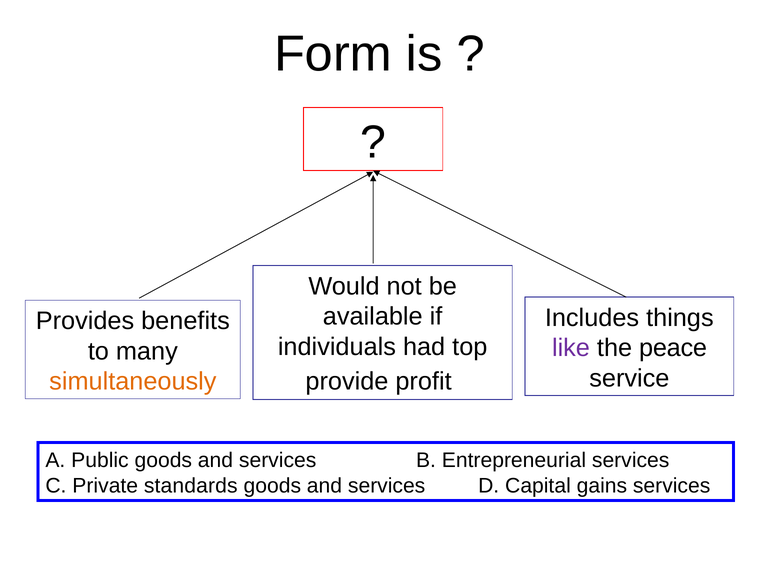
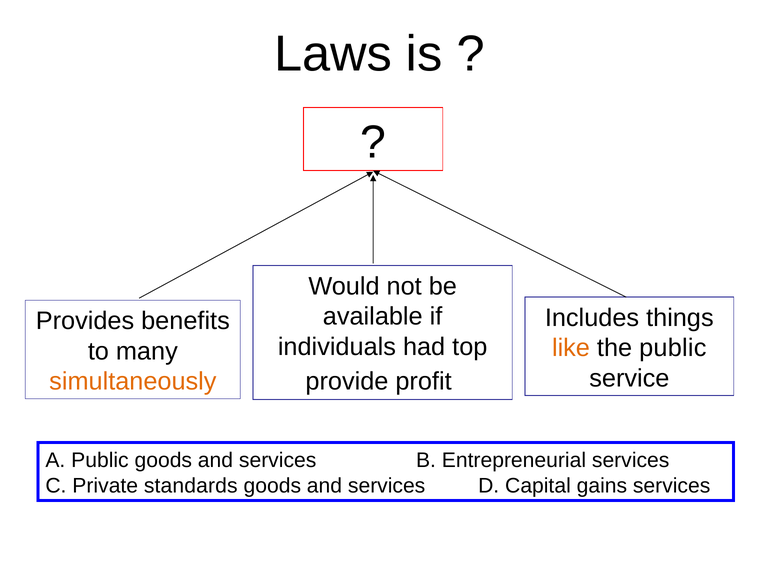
Form: Form -> Laws
like colour: purple -> orange
the peace: peace -> public
